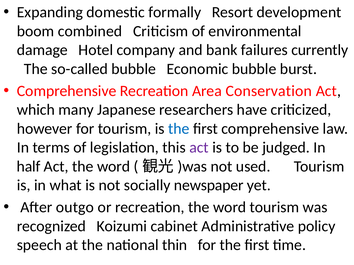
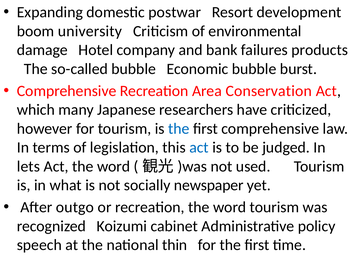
formally: formally -> postwar
combined: combined -> university
currently: currently -> products
act at (199, 148) colour: purple -> blue
half: half -> lets
